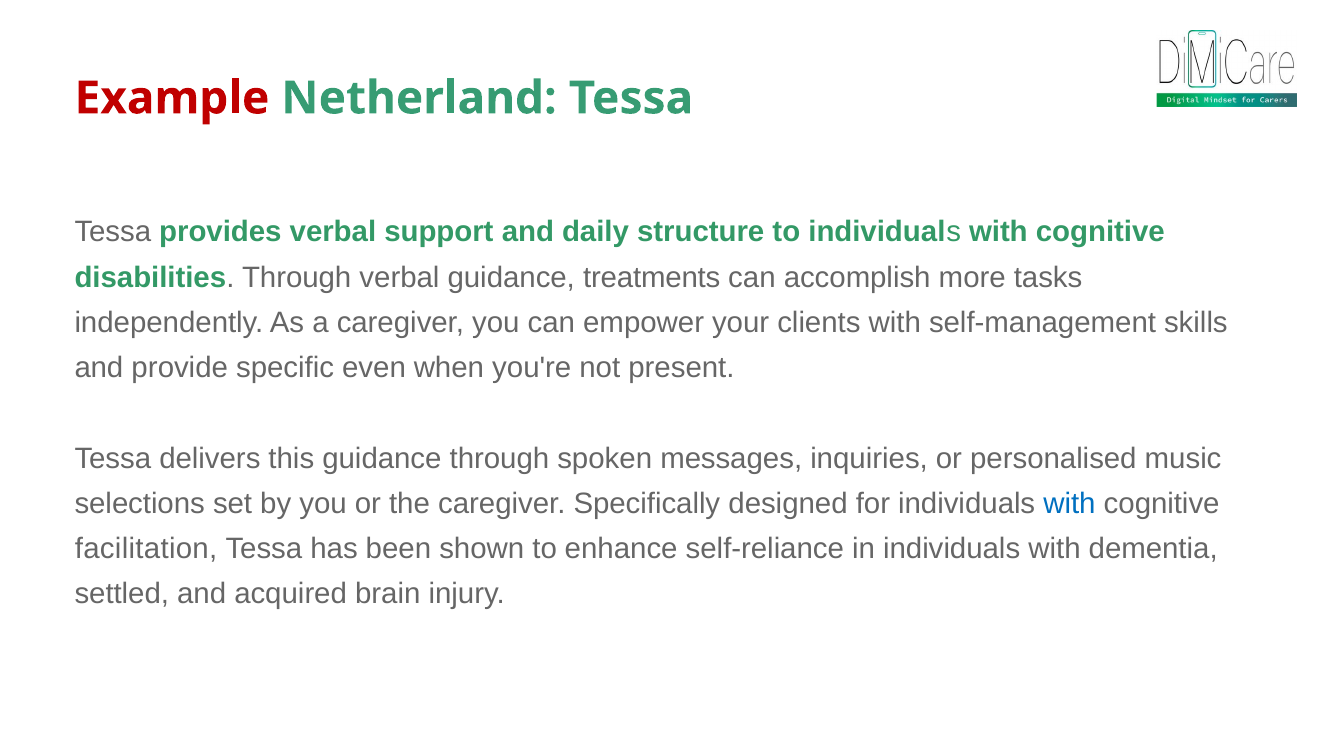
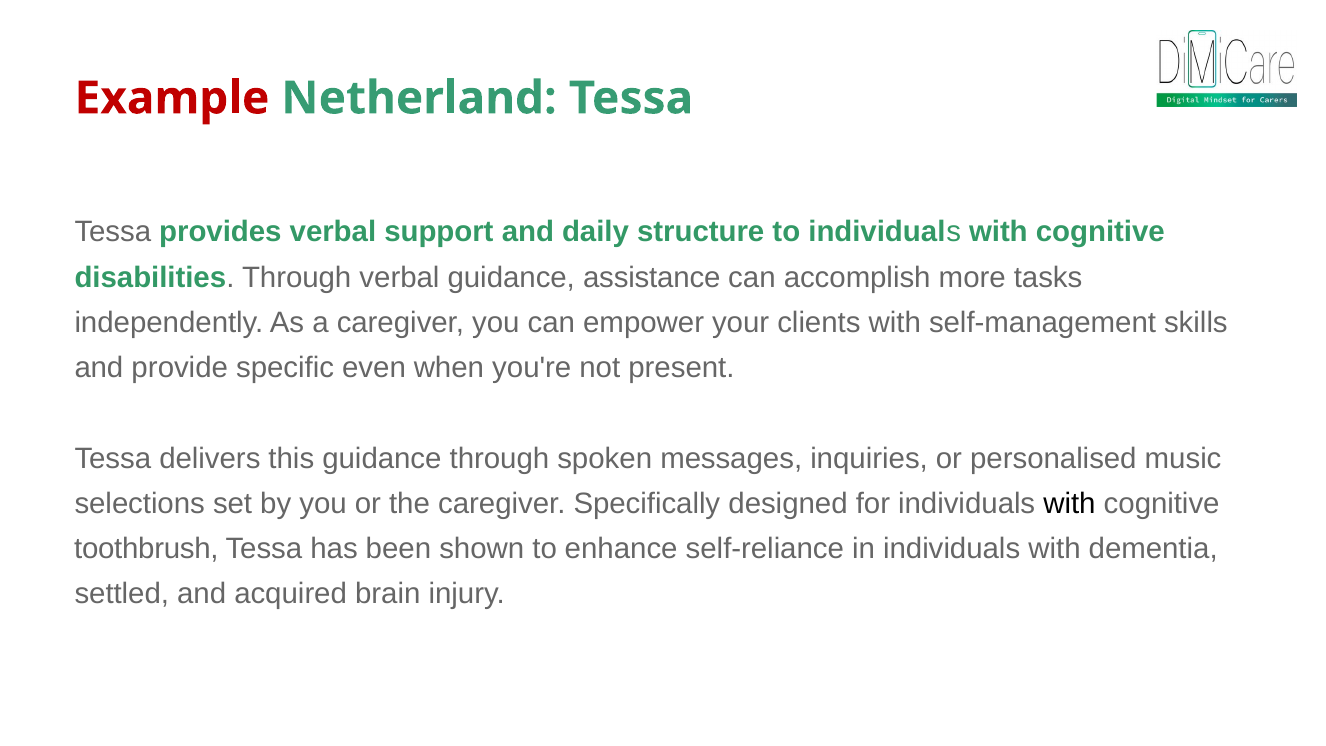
treatments: treatments -> assistance
with at (1069, 503) colour: blue -> black
facilitation: facilitation -> toothbrush
